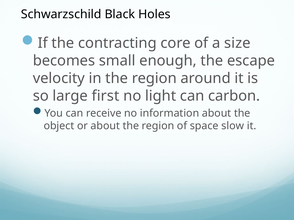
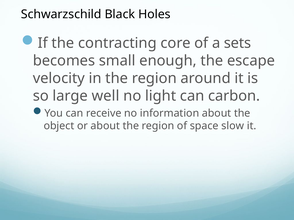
size: size -> sets
first: first -> well
